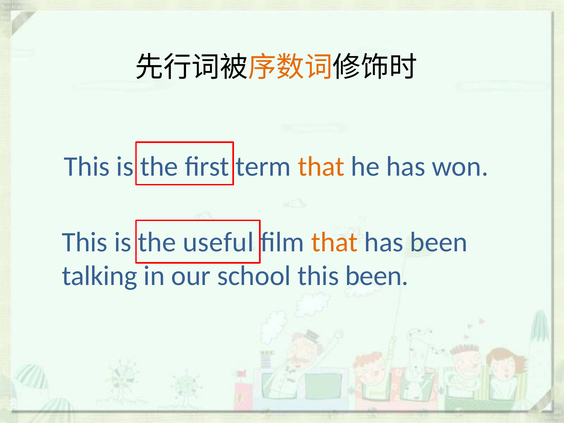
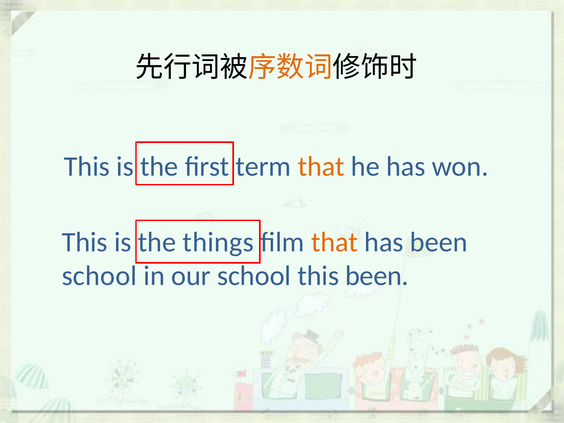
useful: useful -> things
talking at (100, 276): talking -> school
